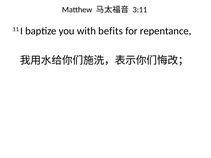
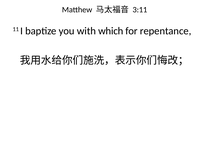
befits: befits -> which
